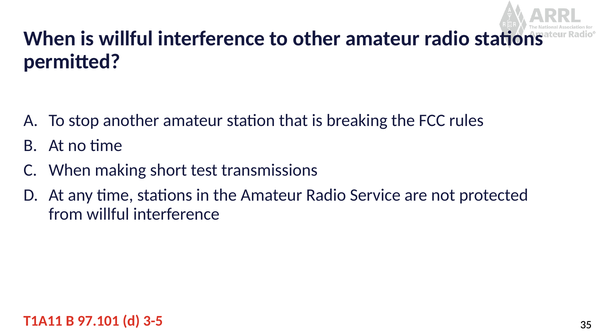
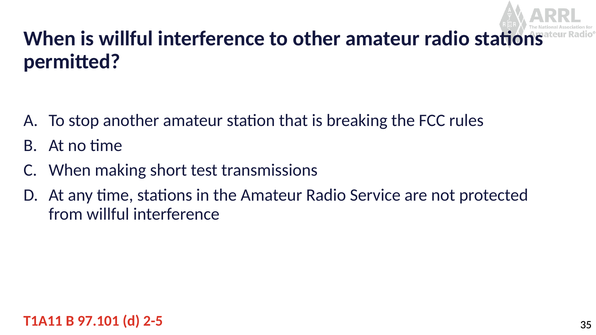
3-5: 3-5 -> 2-5
